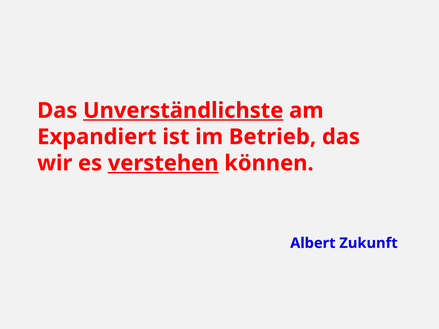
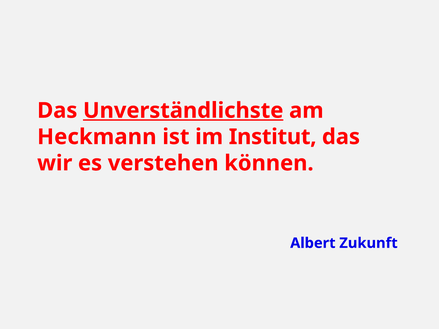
Expandiert: Expandiert -> Heckmann
Betrieb: Betrieb -> Institut
verstehen underline: present -> none
